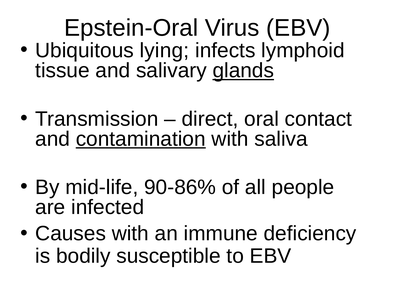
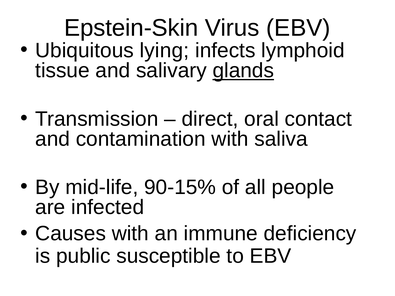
Epstein-Oral: Epstein-Oral -> Epstein-Skin
contamination underline: present -> none
90-86%: 90-86% -> 90-15%
bodily: bodily -> public
